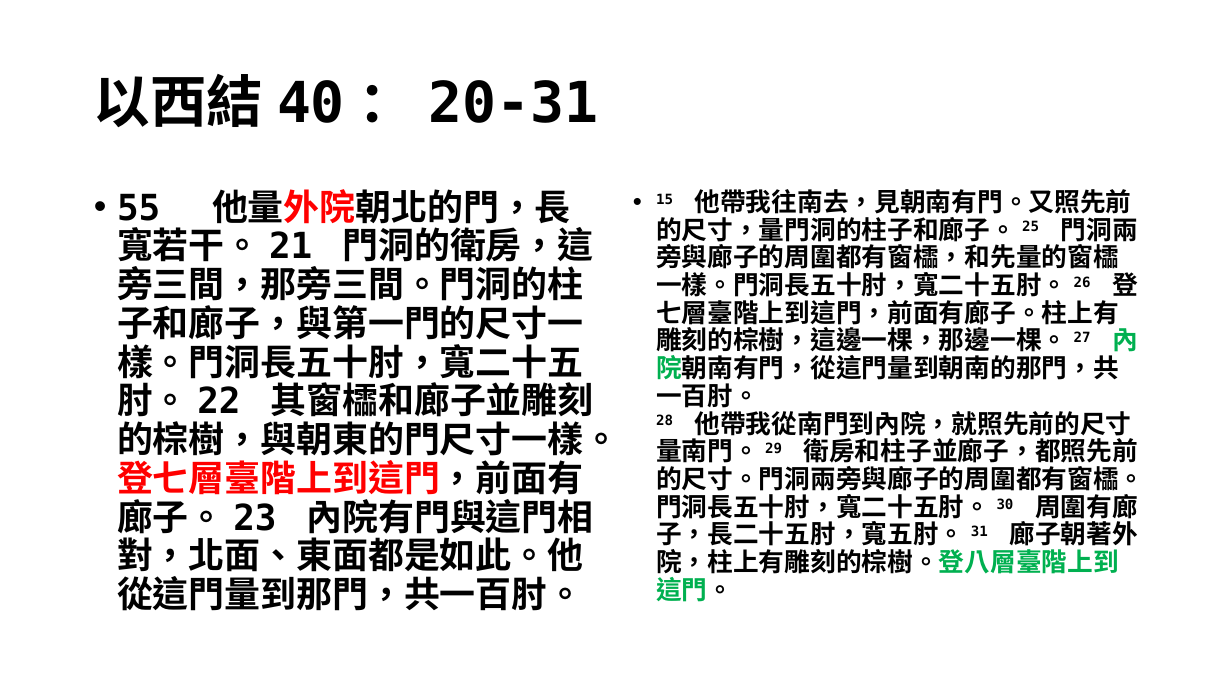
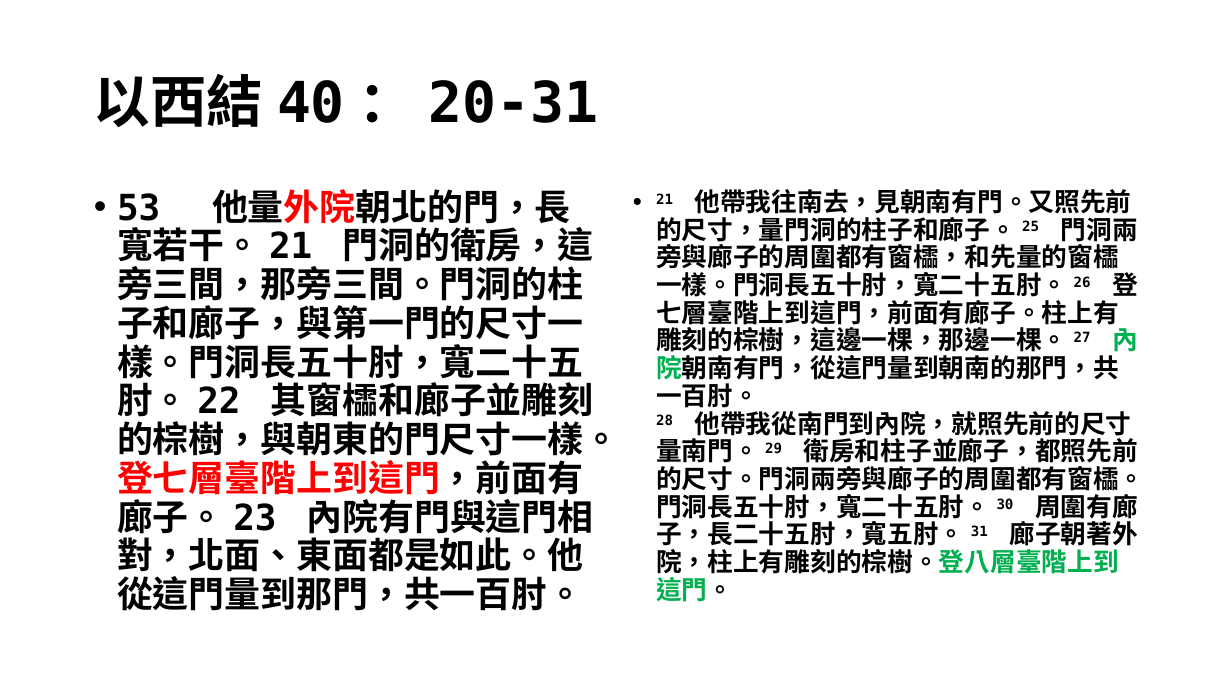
15: 15 -> 21
55: 55 -> 53
